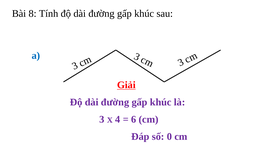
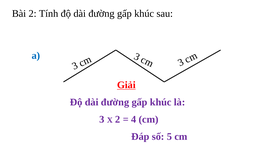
Bài 8: 8 -> 2
X 4: 4 -> 2
6: 6 -> 4
0: 0 -> 5
